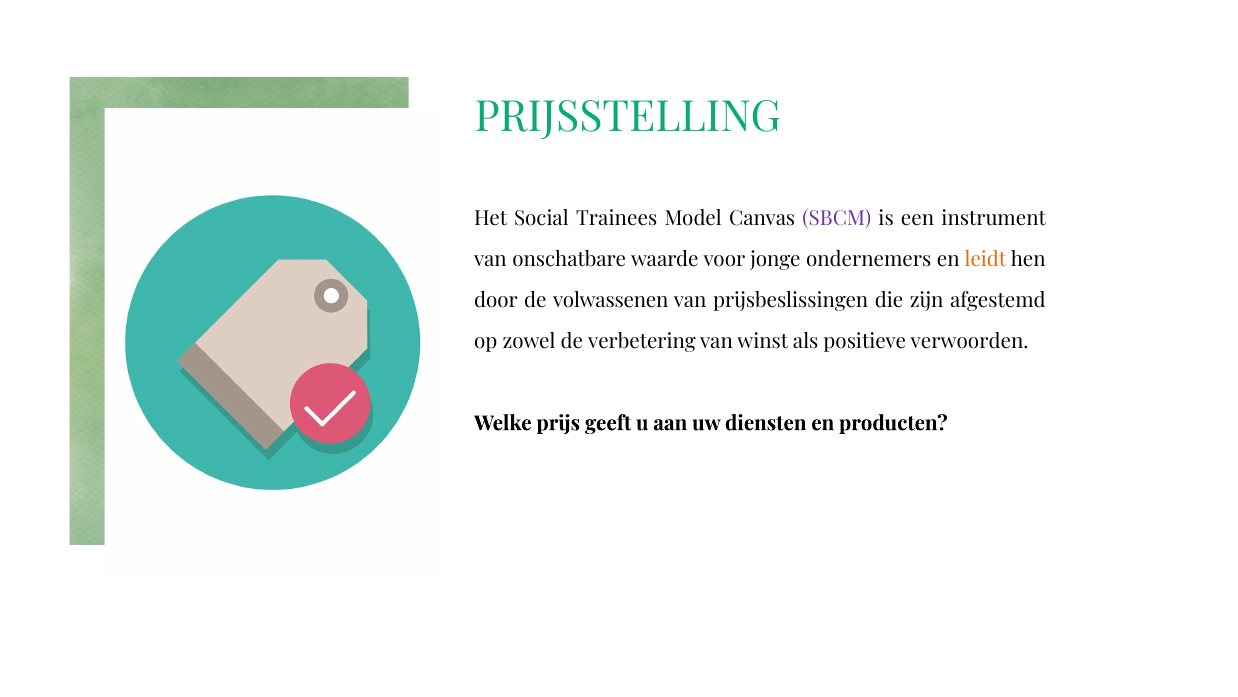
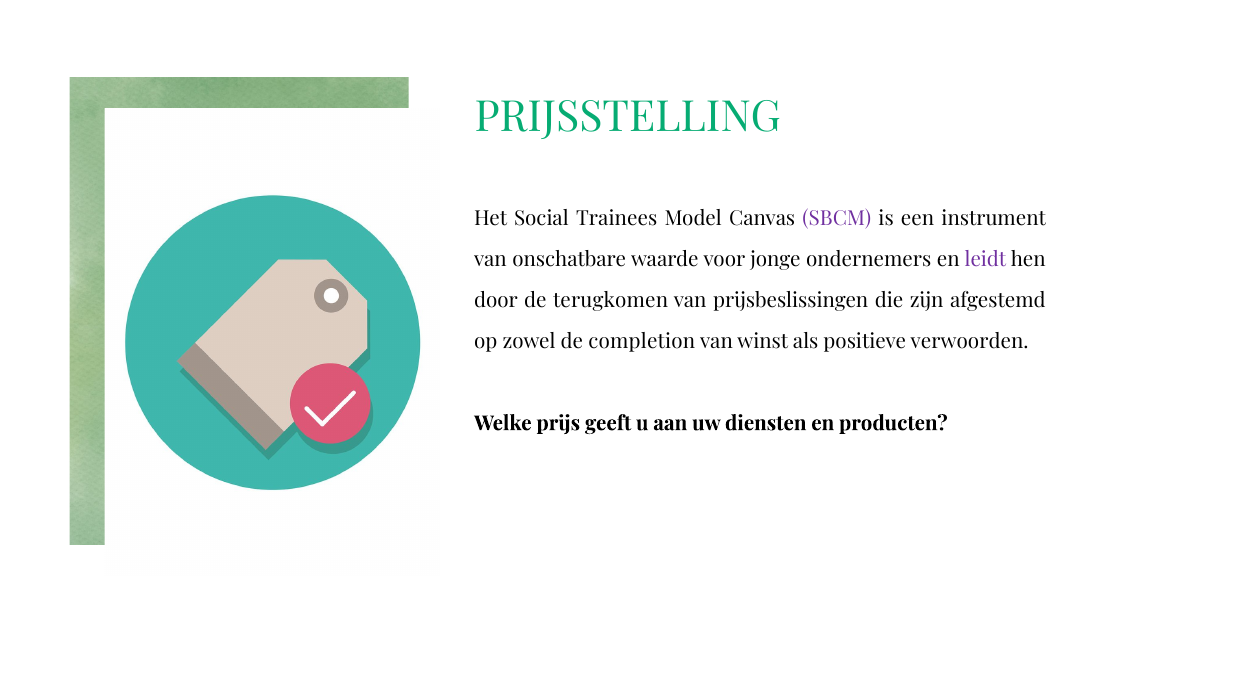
leidt colour: orange -> purple
volwassenen: volwassenen -> terugkomen
verbetering: verbetering -> completion
